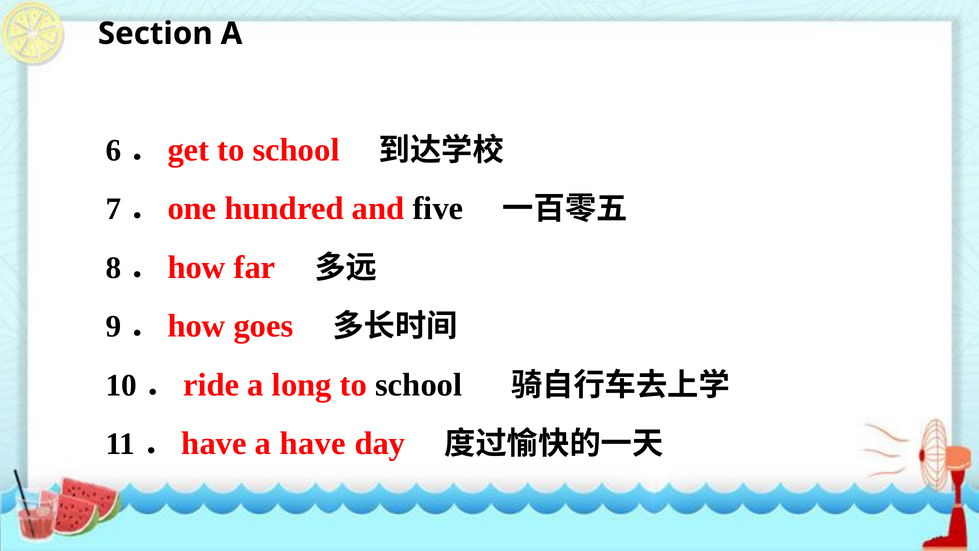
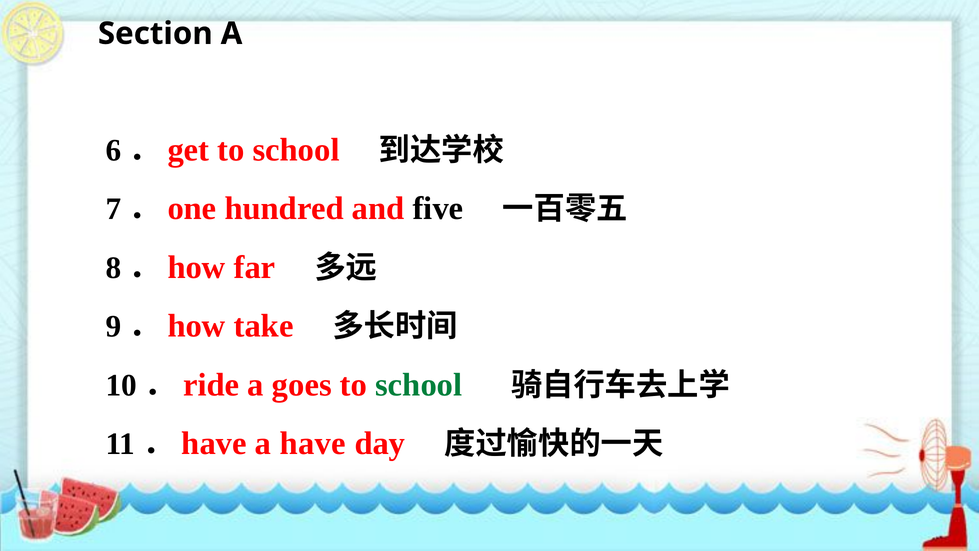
goes: goes -> take
long: long -> goes
school at (419, 385) colour: black -> green
